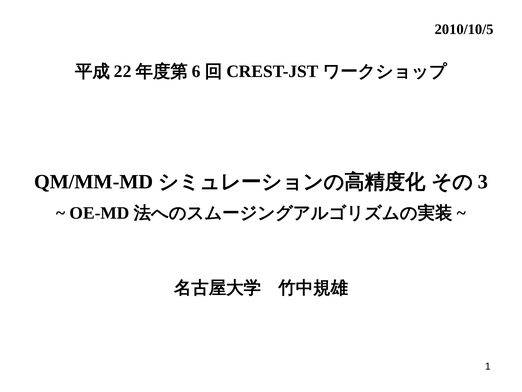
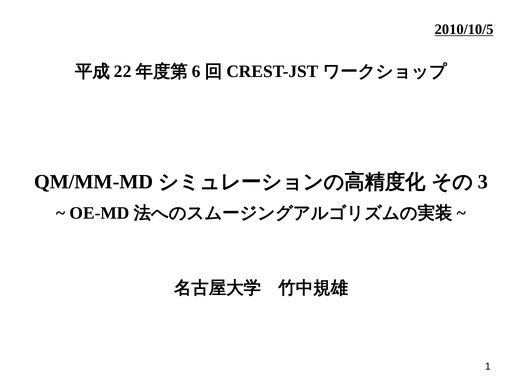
2010/10/5 underline: none -> present
